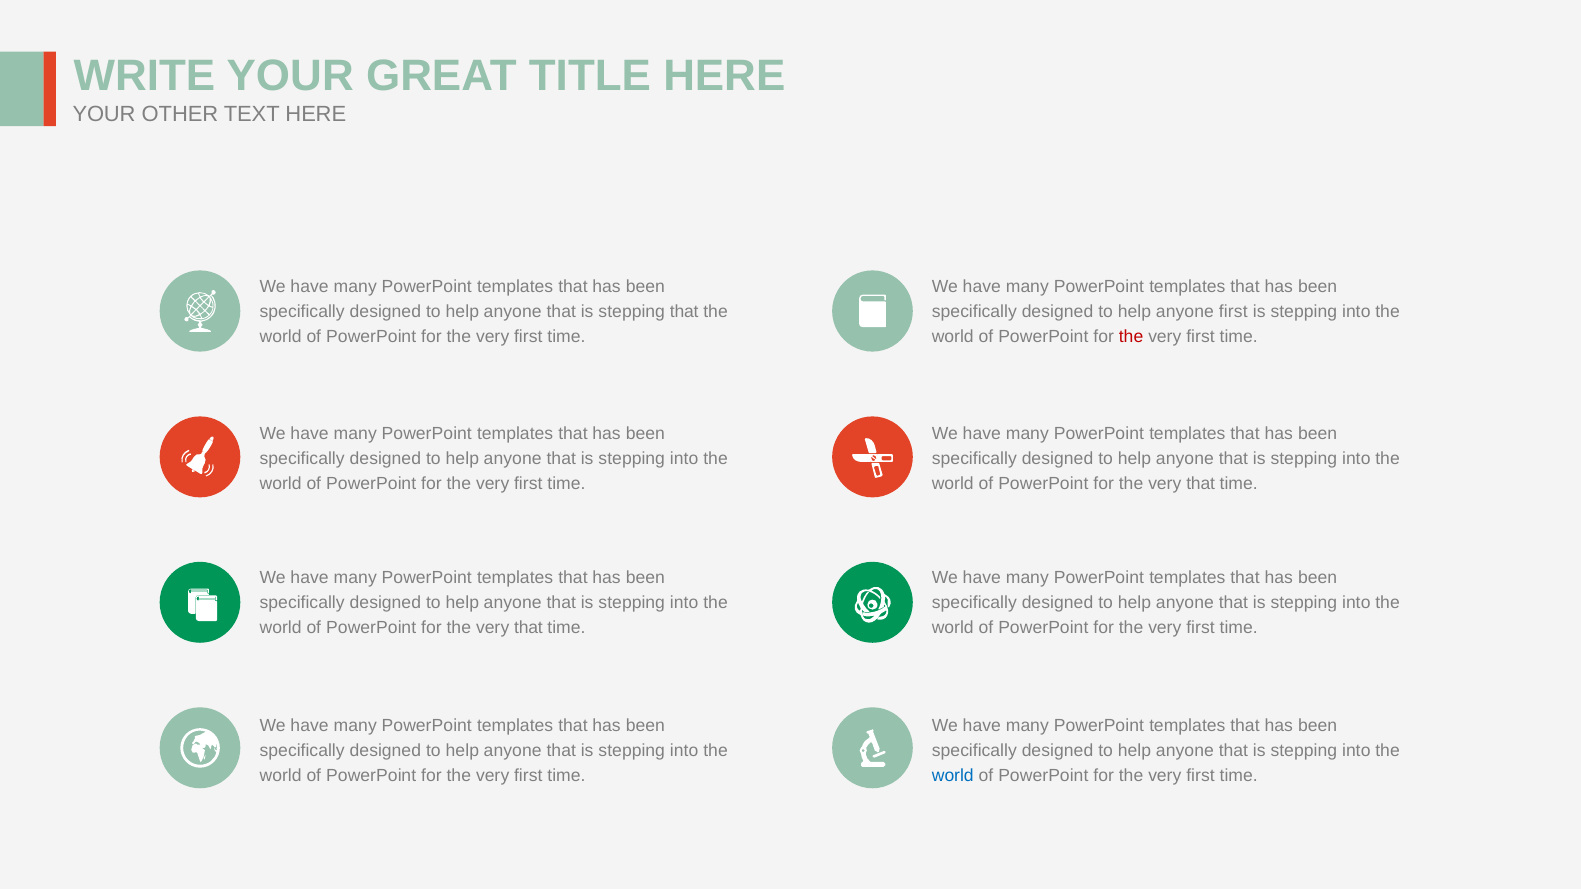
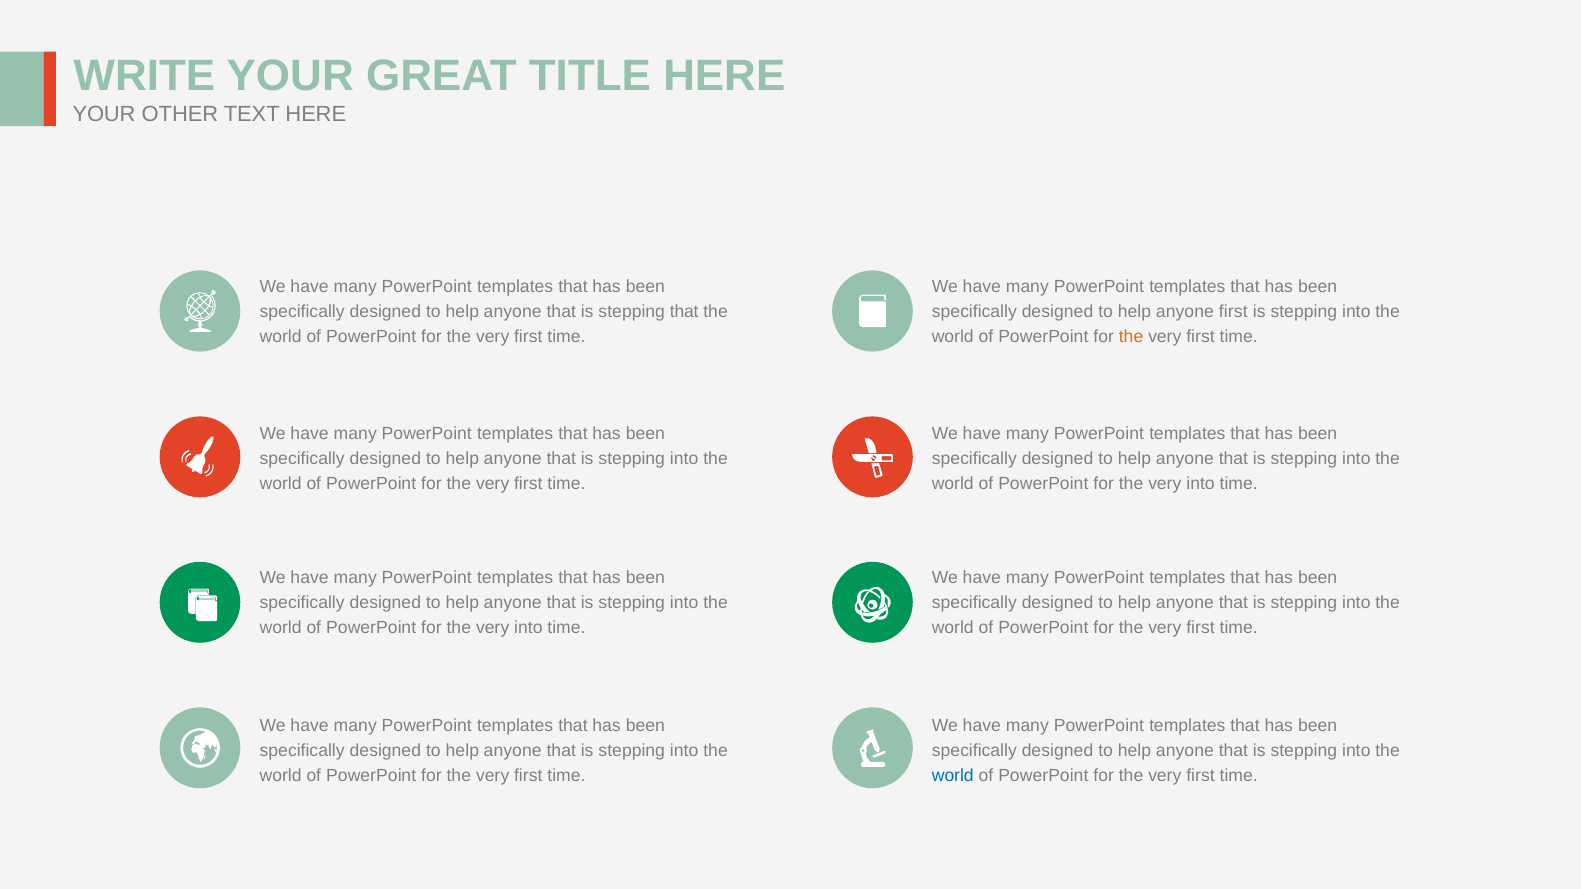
the at (1131, 337) colour: red -> orange
that at (1201, 484): that -> into
that at (528, 628): that -> into
